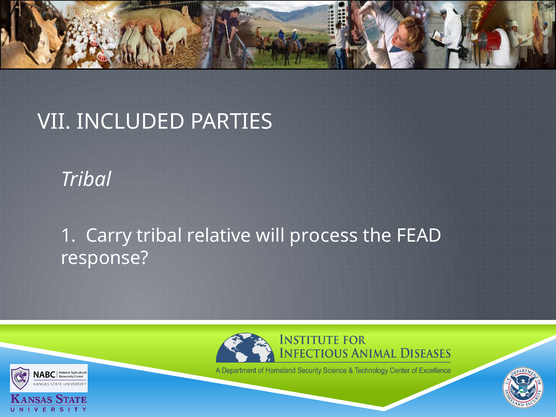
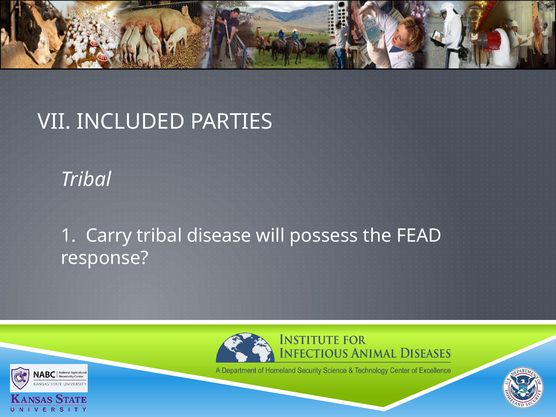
relative: relative -> disease
process: process -> possess
